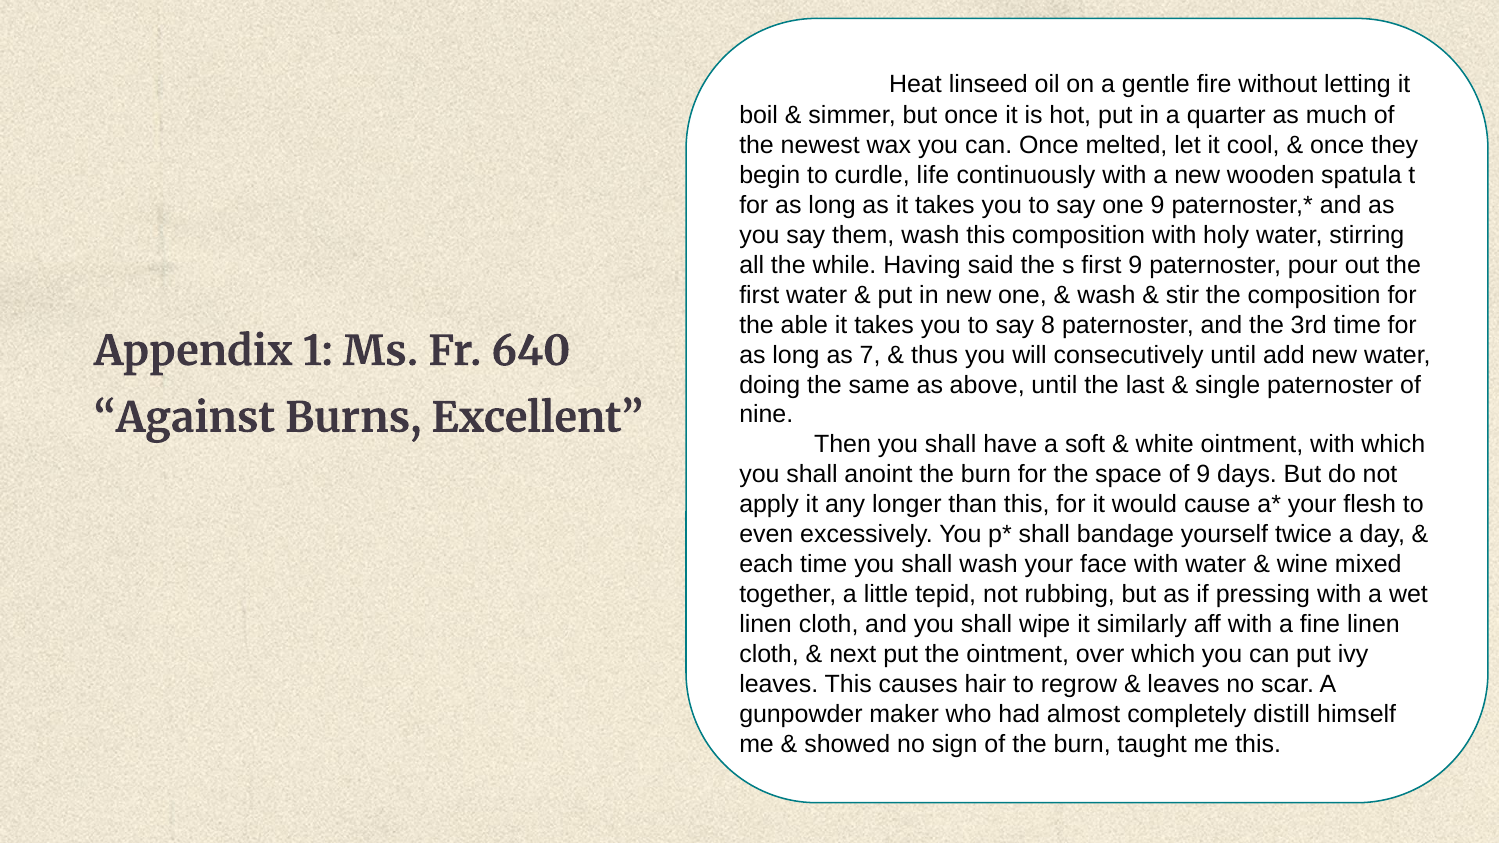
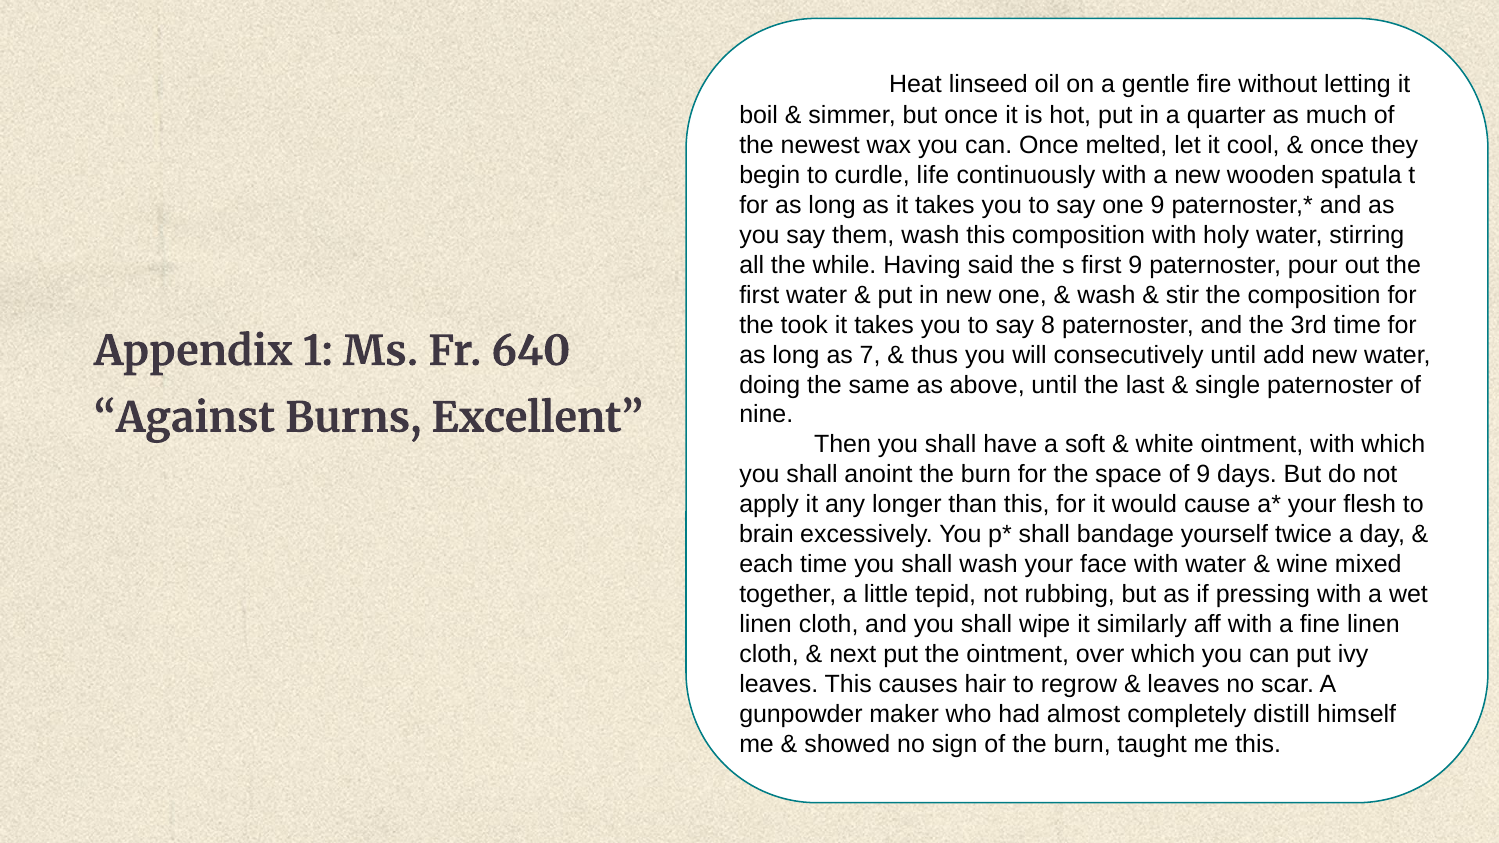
able: able -> took
even: even -> brain
